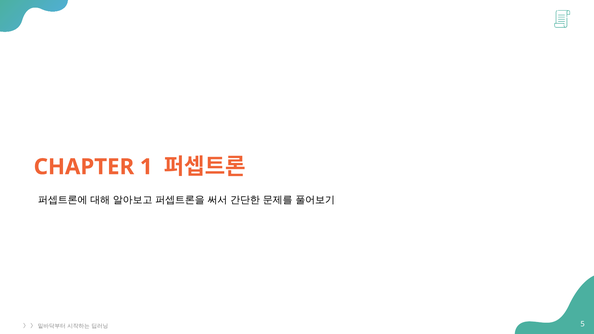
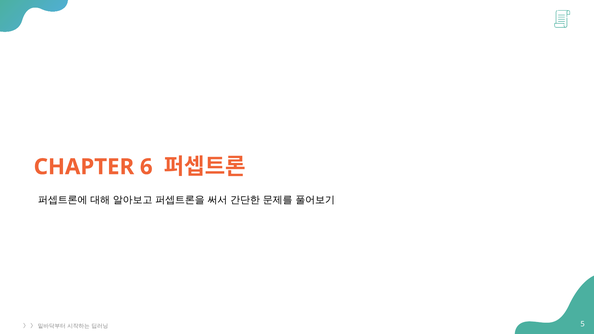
1: 1 -> 6
